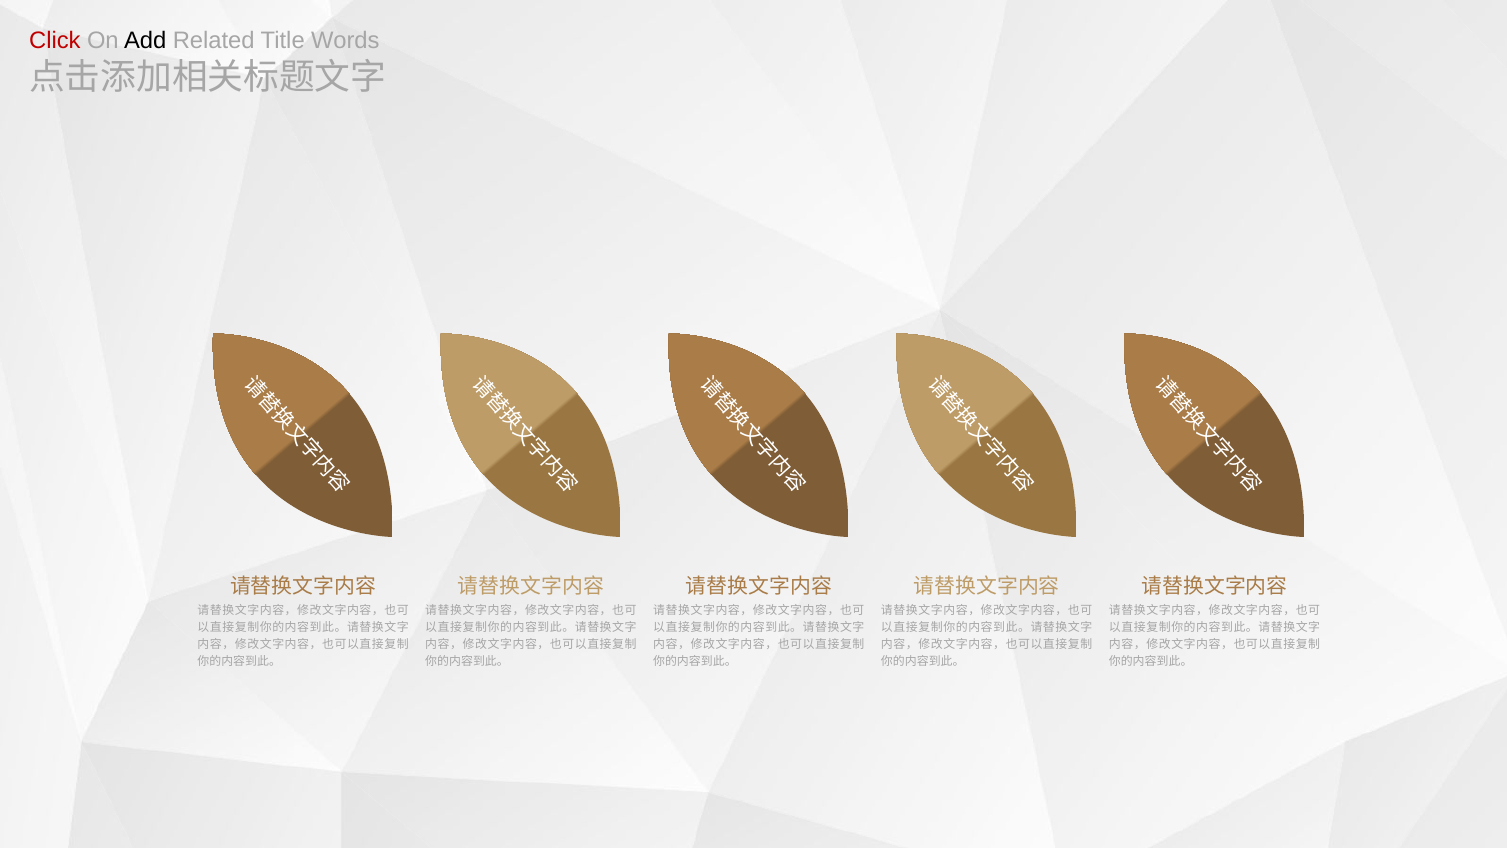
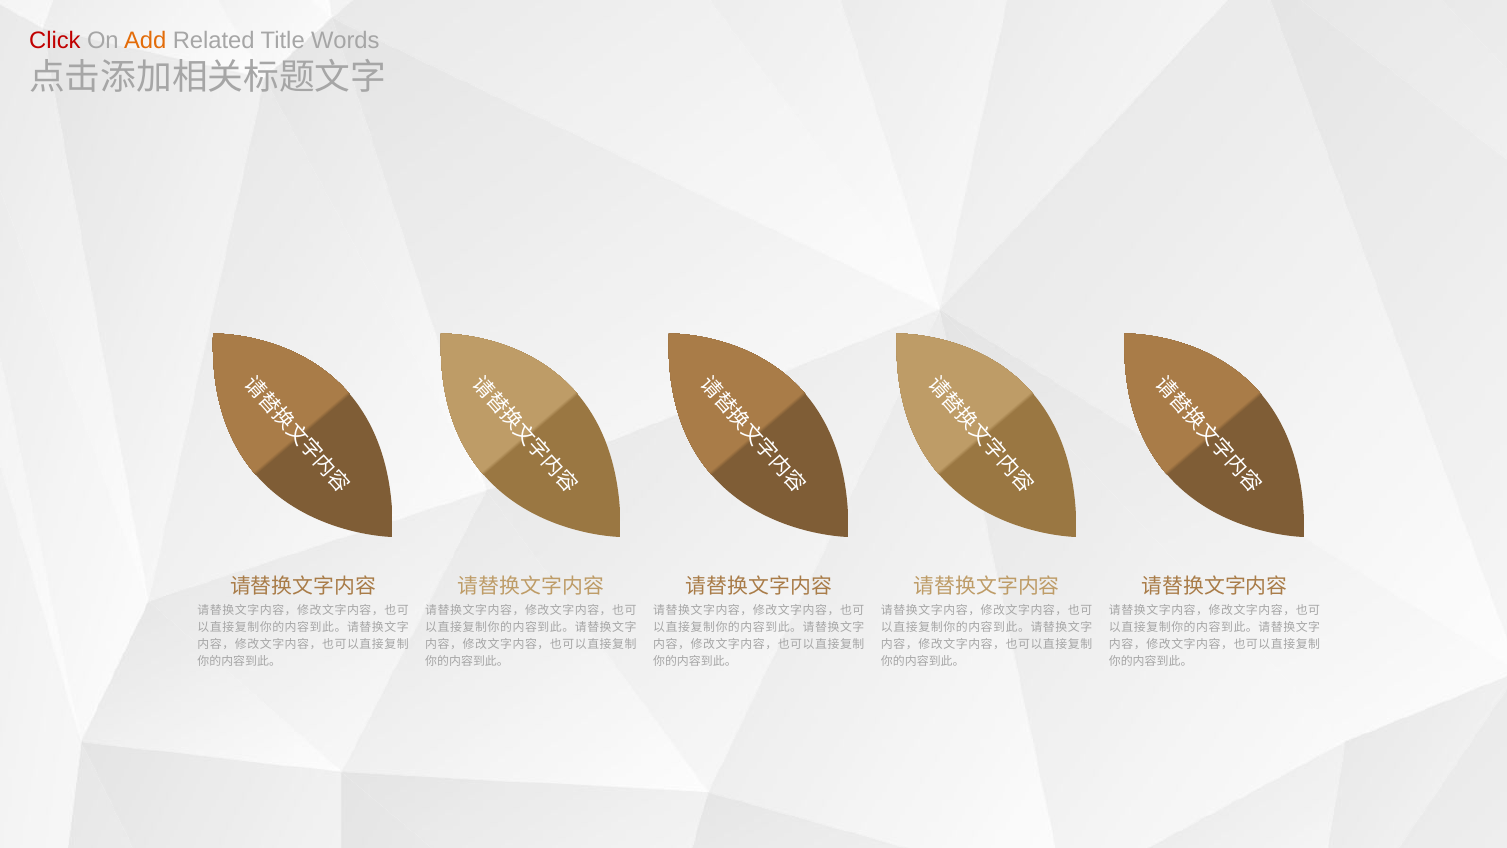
Add colour: black -> orange
